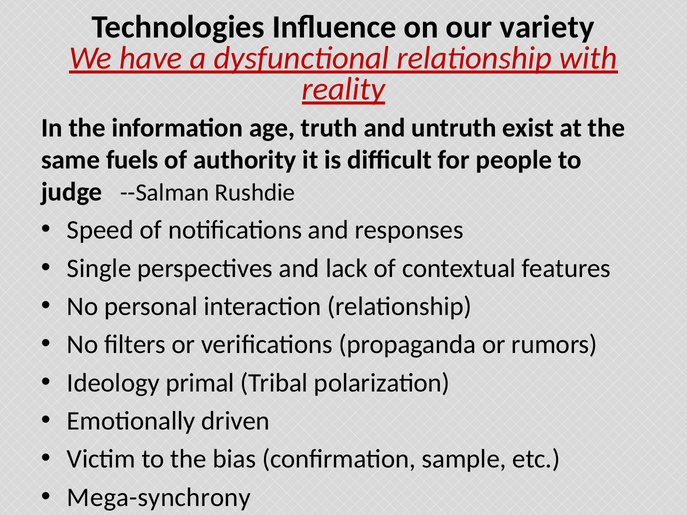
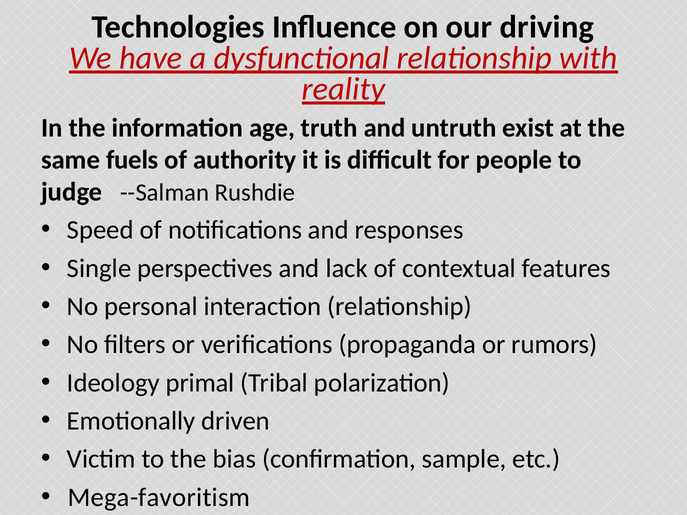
variety: variety -> driving
Mega-synchrony: Mega-synchrony -> Mega-favoritism
